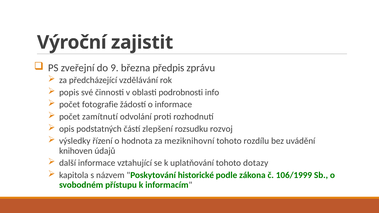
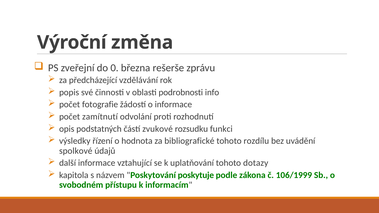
zajistit: zajistit -> změna
9: 9 -> 0
předpis: předpis -> rešerše
zlepšení: zlepšení -> zvukové
rozvoj: rozvoj -> funkci
meziknihovní: meziknihovní -> bibliografické
knihoven: knihoven -> spolkové
historické: historické -> poskytuje
